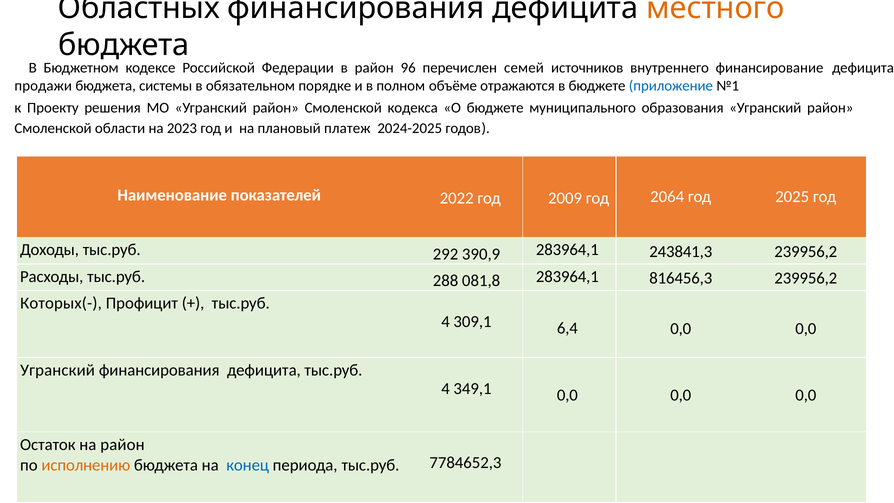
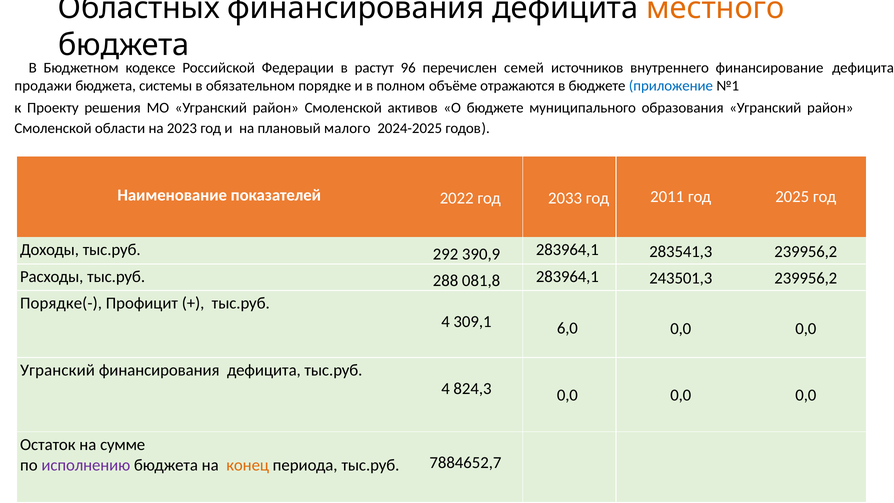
в район: район -> растут
кодекса: кодекса -> активов
платеж: платеж -> малого
2009: 2009 -> 2033
2064: 2064 -> 2011
243841,3: 243841,3 -> 283541,3
816456,3: 816456,3 -> 243501,3
Которых(-: Которых(- -> Порядке(-
6,4: 6,4 -> 6,0
349,1: 349,1 -> 824,3
на район: район -> сумме
исполнению colour: orange -> purple
конец colour: blue -> orange
7784652,3: 7784652,3 -> 7884652,7
